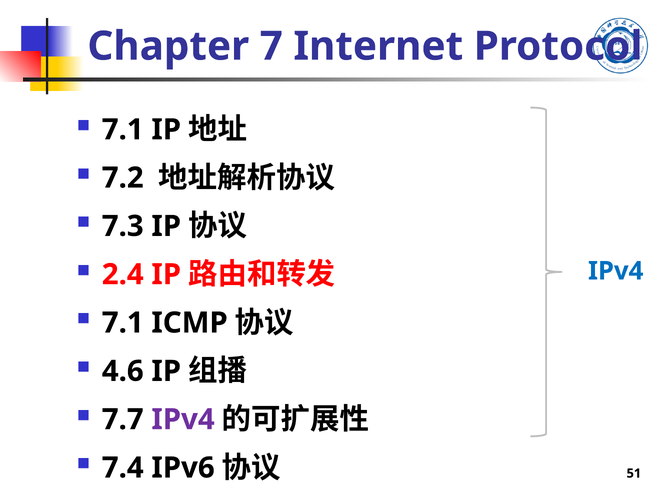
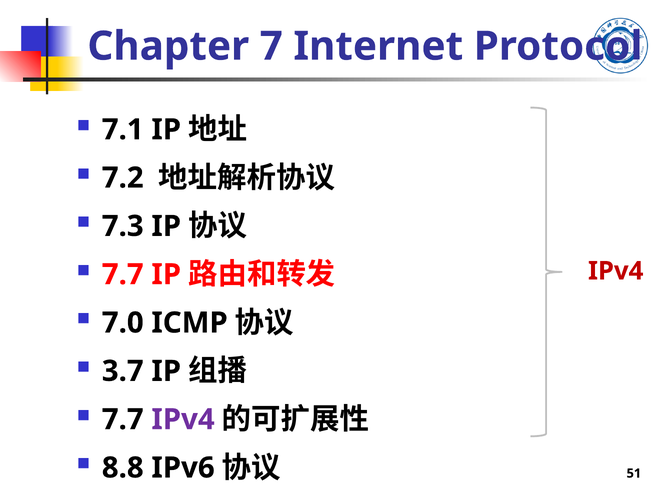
2.4 at (123, 274): 2.4 -> 7.7
IPv4 at (616, 271) colour: blue -> red
7.1 at (123, 323): 7.1 -> 7.0
4.6: 4.6 -> 3.7
7.4: 7.4 -> 8.8
